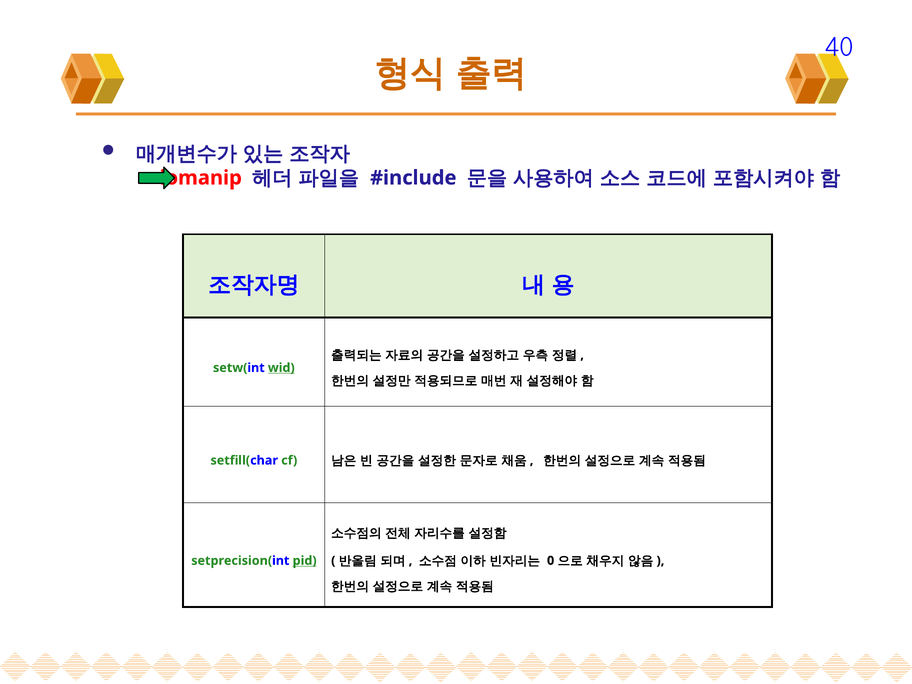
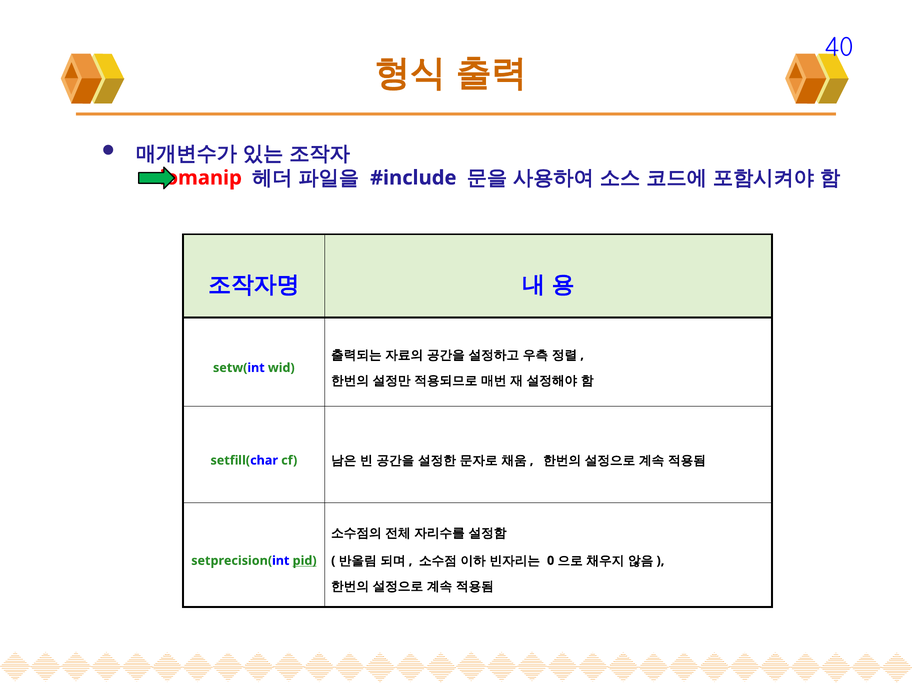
wid underline: present -> none
